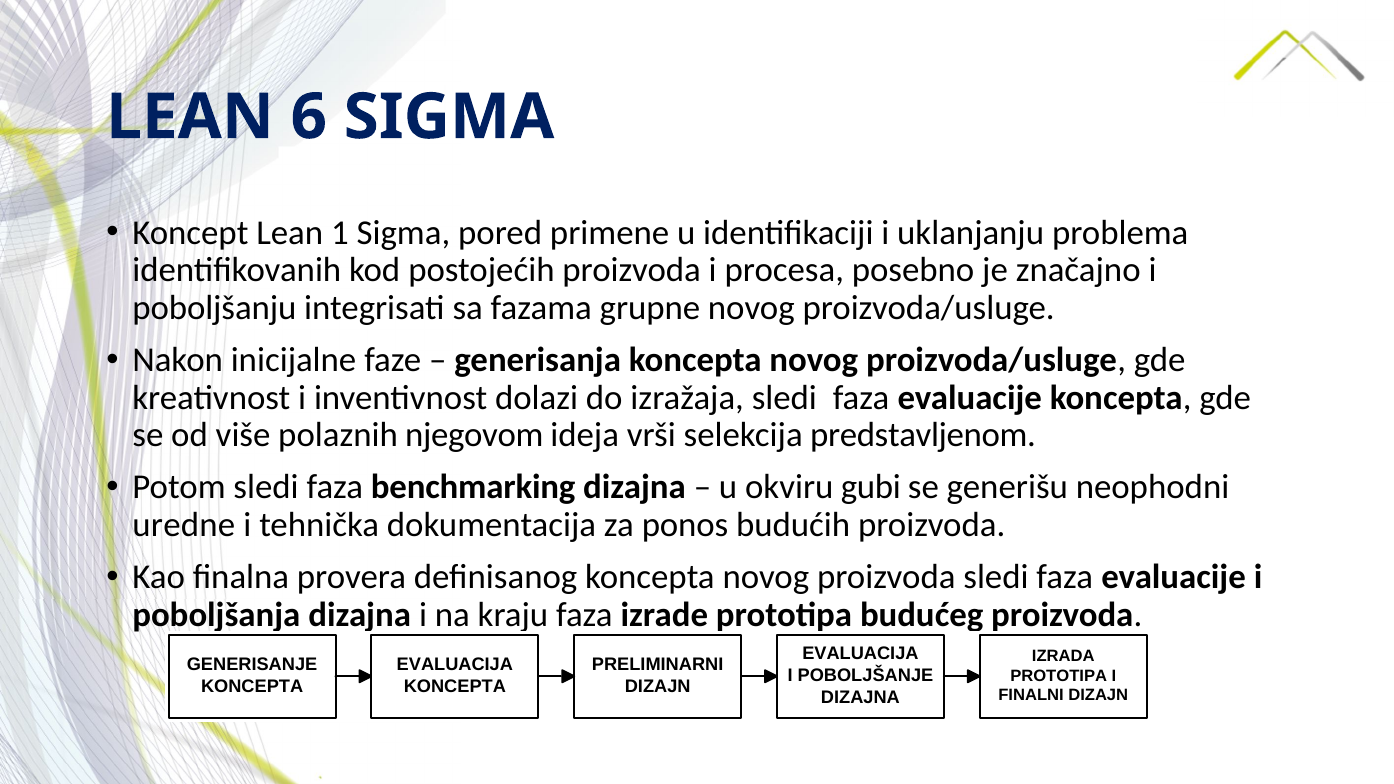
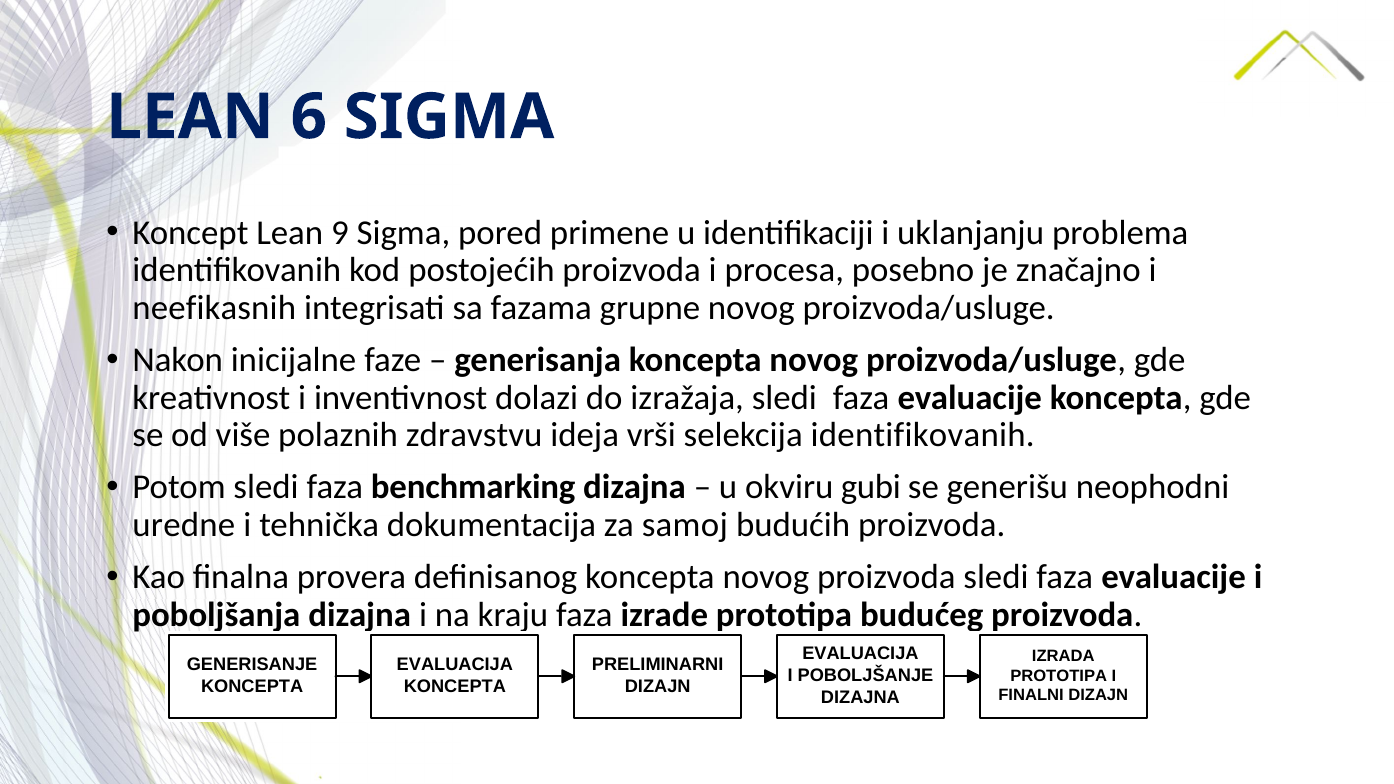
1: 1 -> 9
poboljšanju: poboljšanju -> neefikasnih
njegovom: njegovom -> zdravstvu
selekcija predstavljenom: predstavljenom -> identifikovanih
ponos: ponos -> samoj
